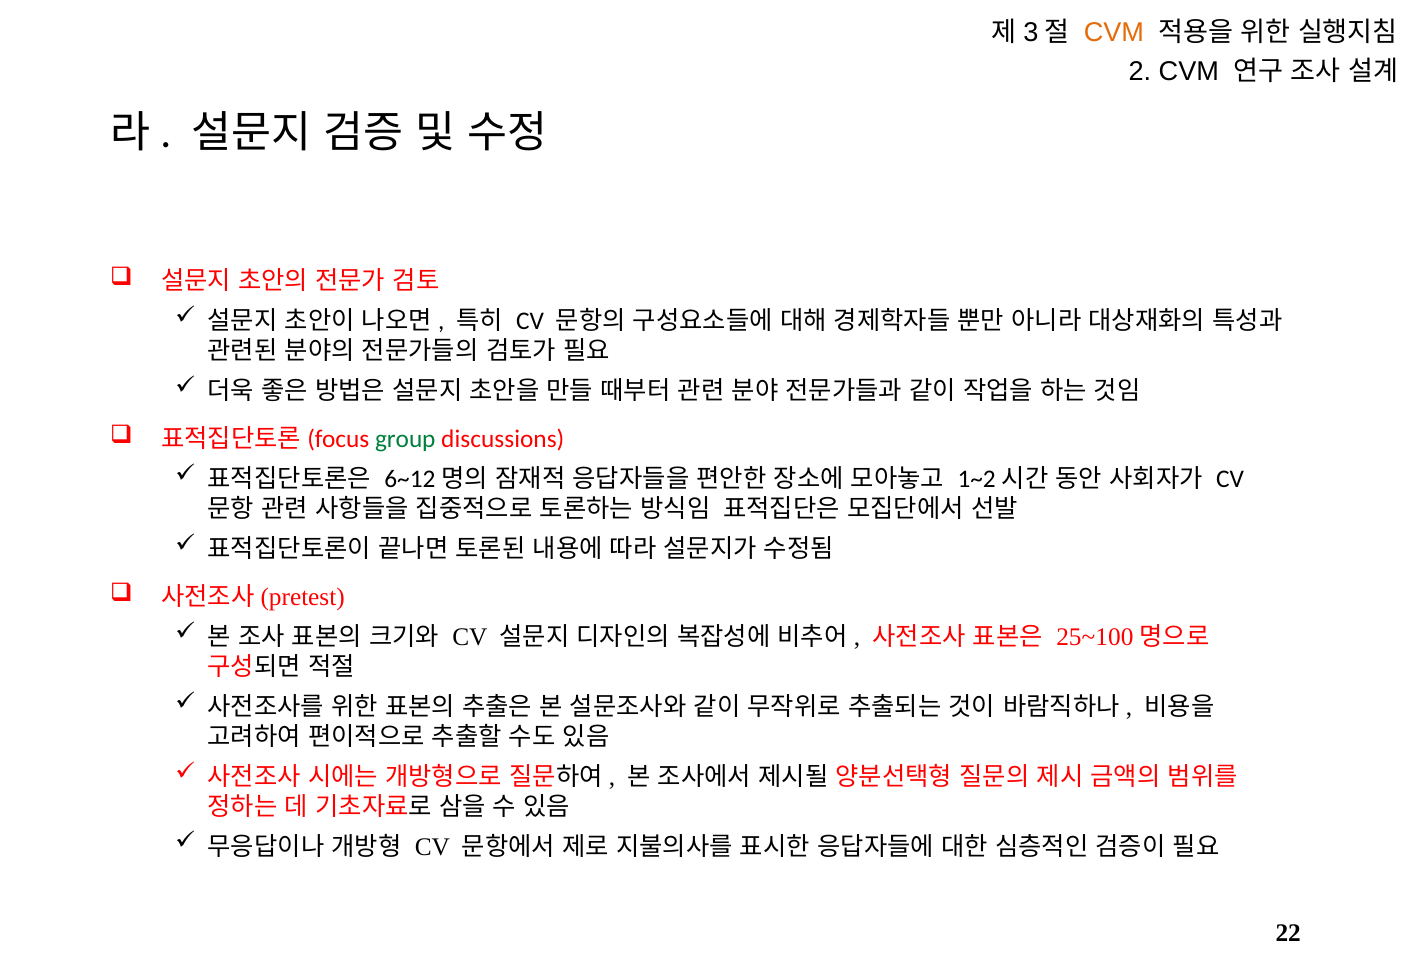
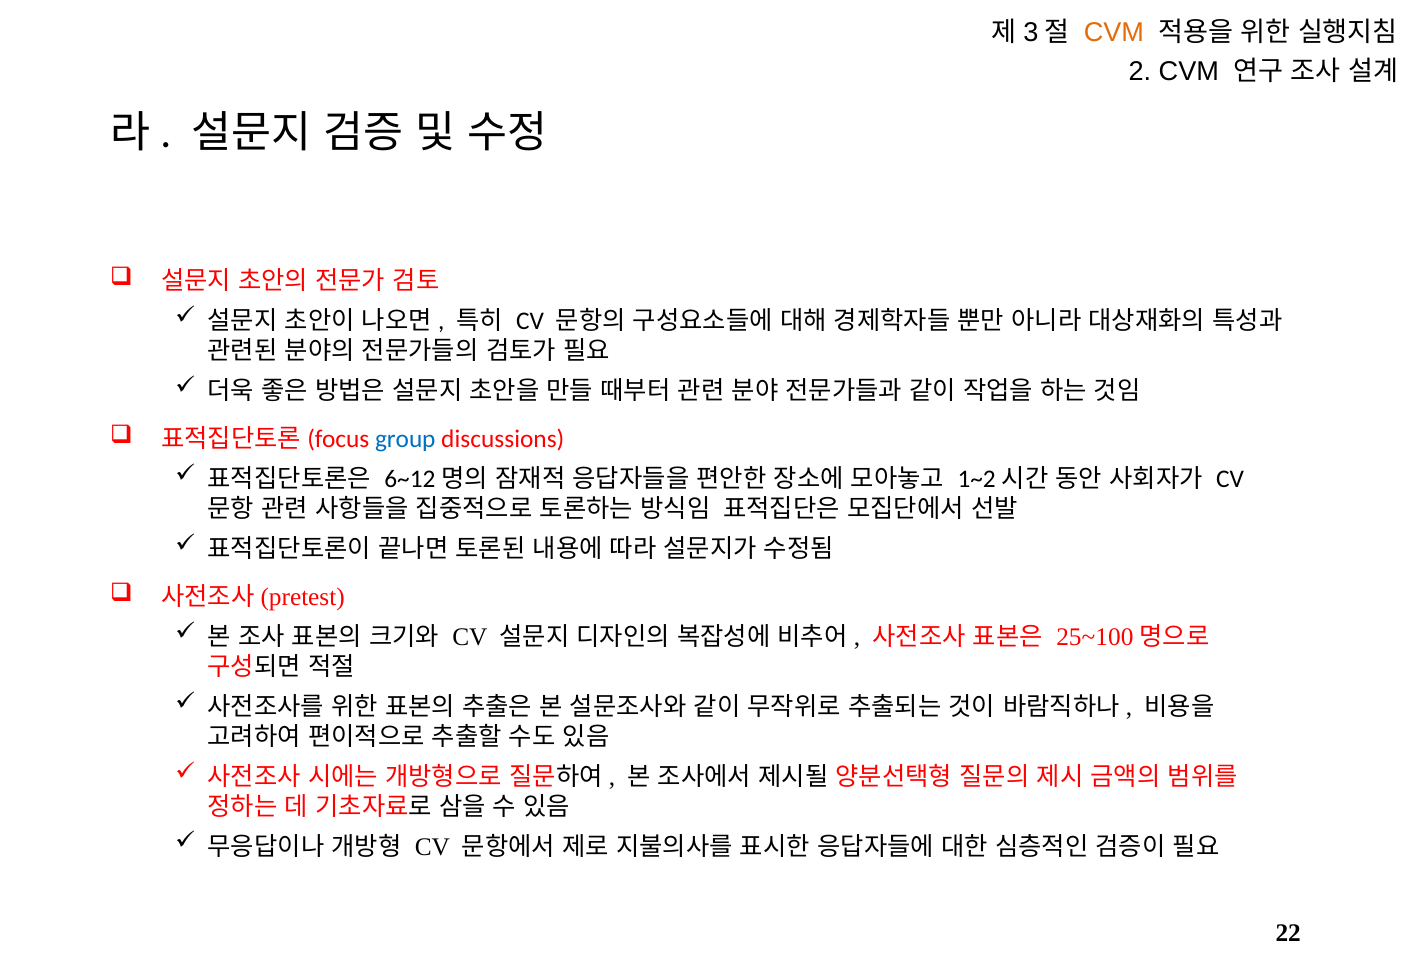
group colour: green -> blue
